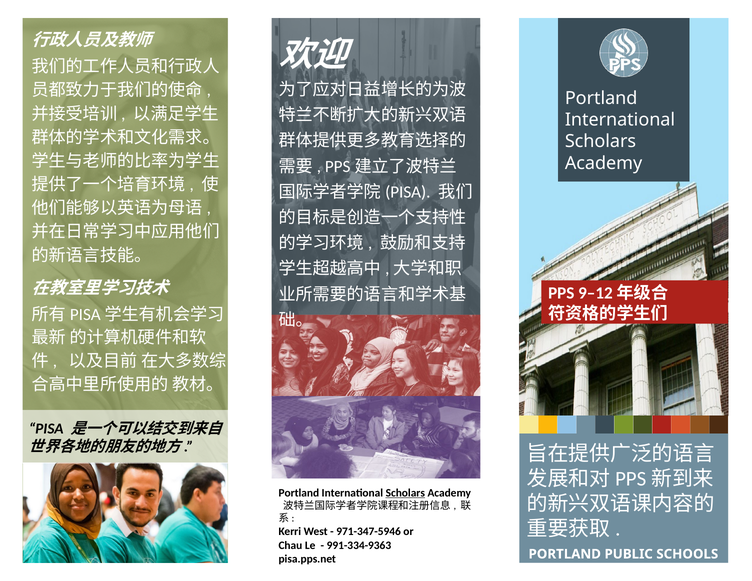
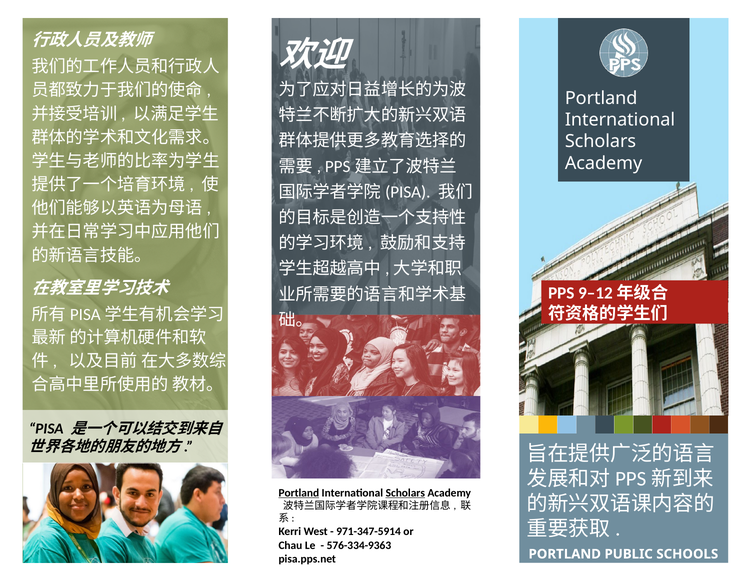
Portland at (299, 493) underline: none -> present
971-347-5946: 971-347-5946 -> 971-347-5914
991-334-9363: 991-334-9363 -> 576-334-9363
